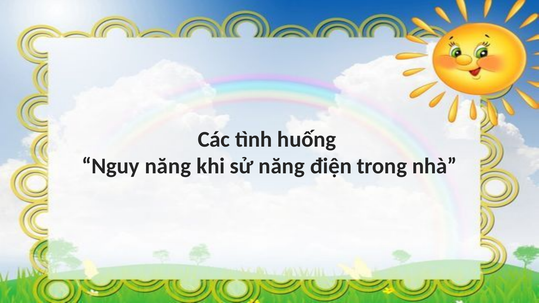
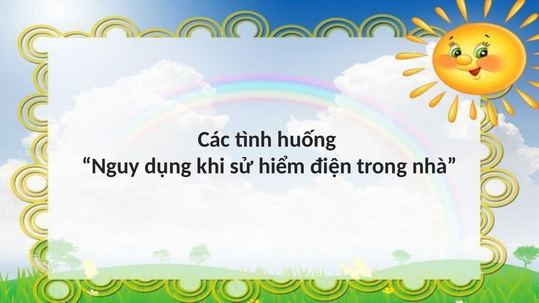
Nguy năng: năng -> dụng
sử năng: năng -> hiểm
